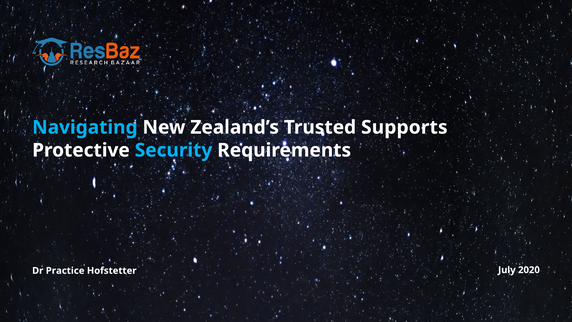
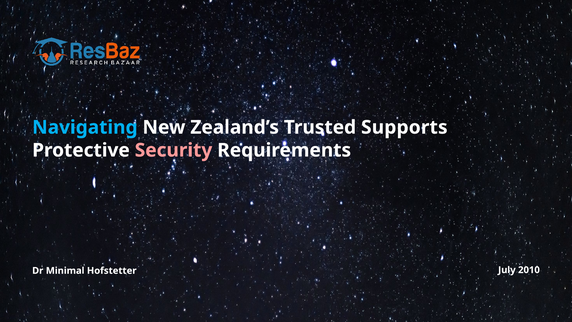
Security colour: light blue -> pink
2020: 2020 -> 2010
Practice: Practice -> Minimal
